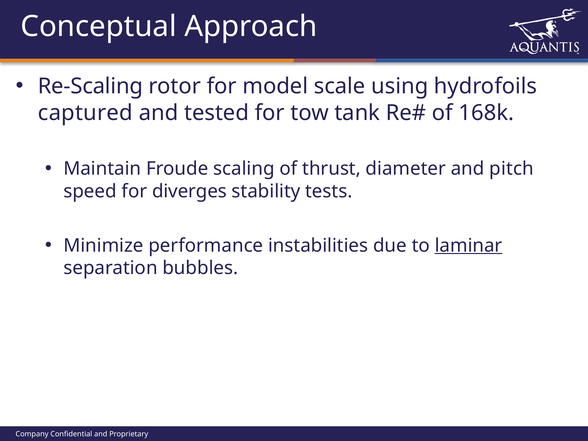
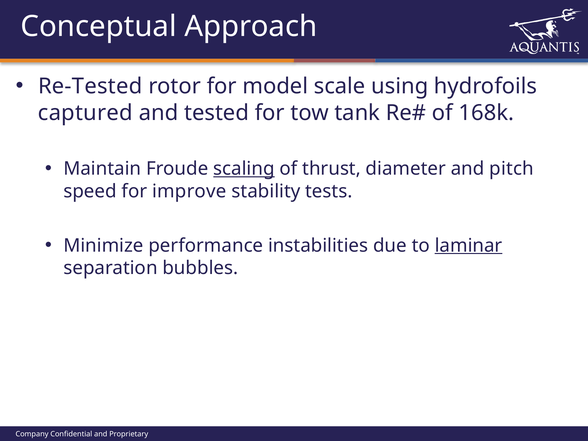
Re-Scaling: Re-Scaling -> Re-Tested
scaling underline: none -> present
diverges: diverges -> improve
